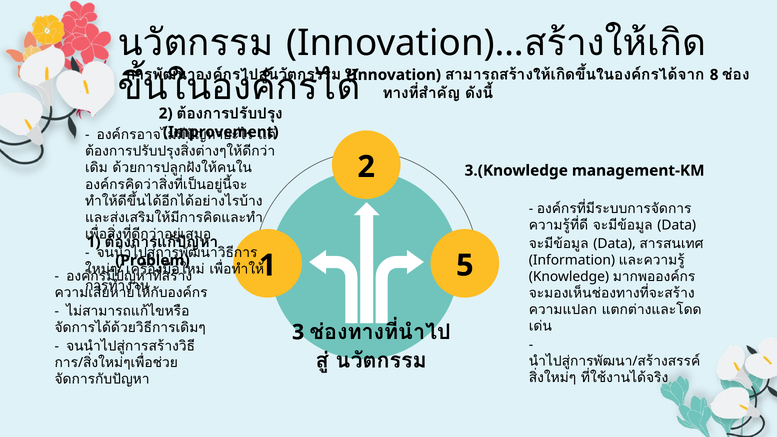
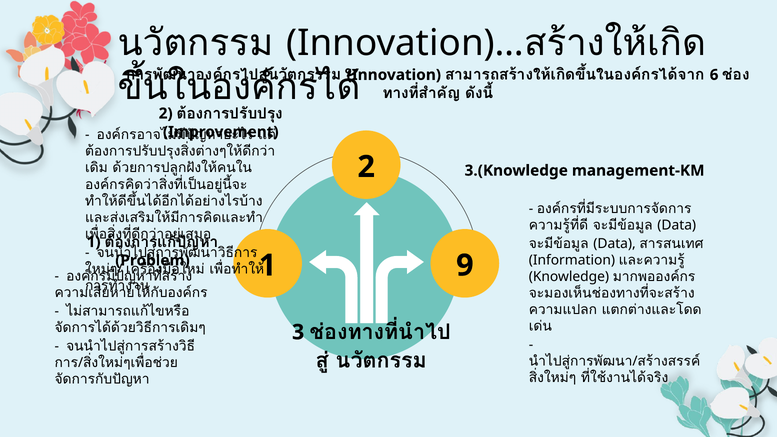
8: 8 -> 6
5: 5 -> 9
